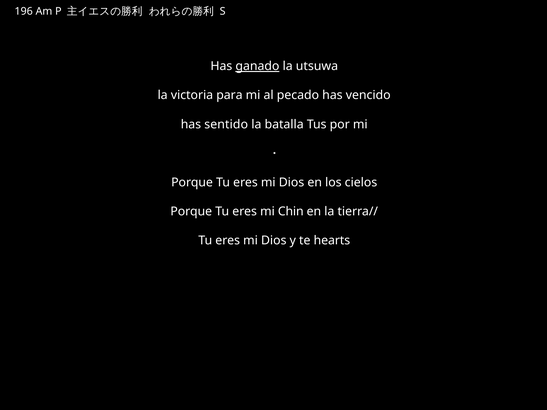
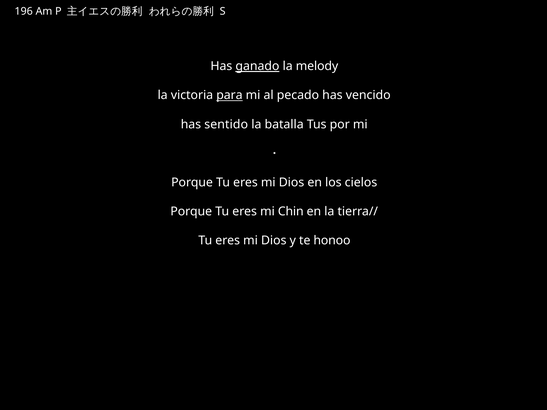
utsuwa: utsuwa -> melody
para underline: none -> present
hearts: hearts -> honoo
